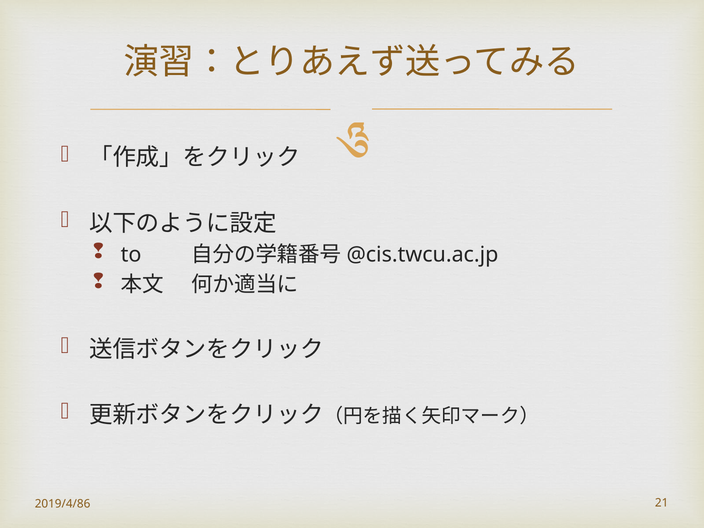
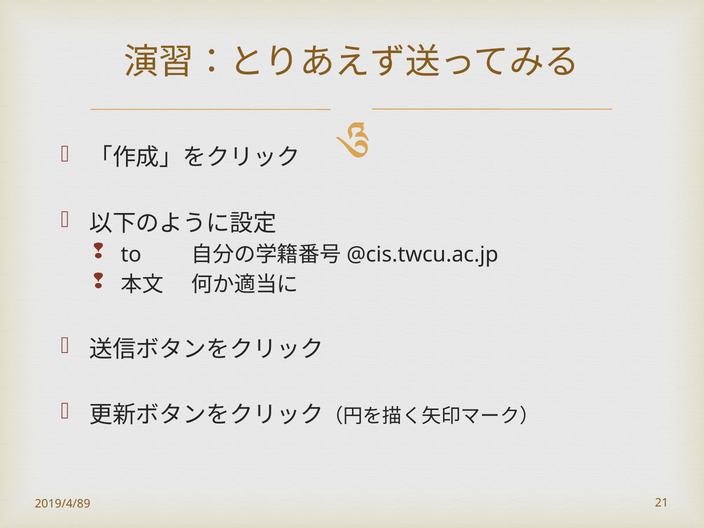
2019/4/86: 2019/4/86 -> 2019/4/89
